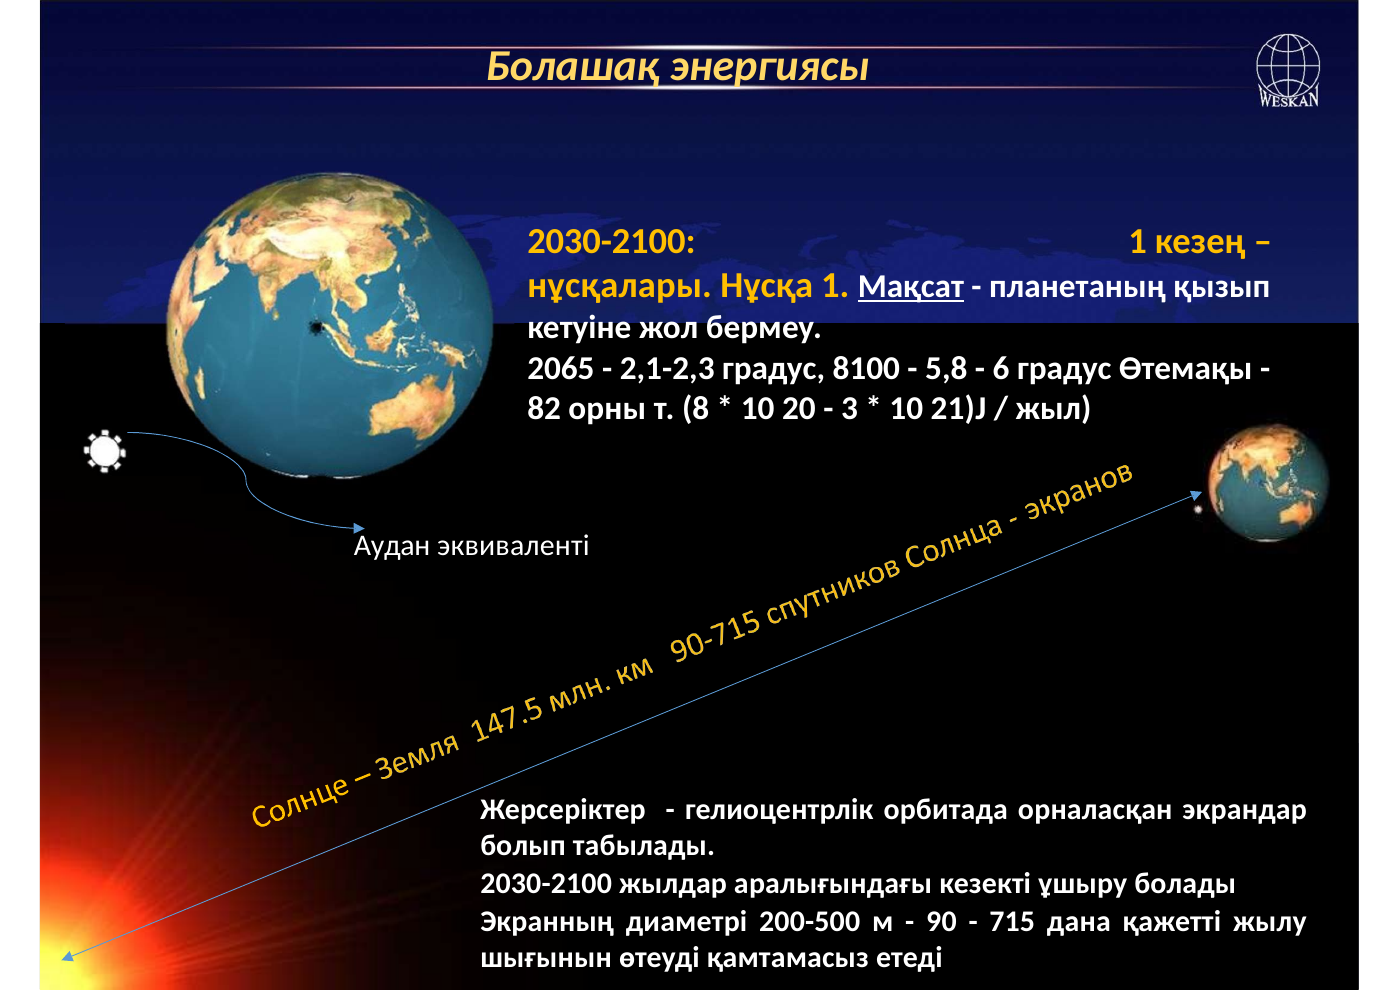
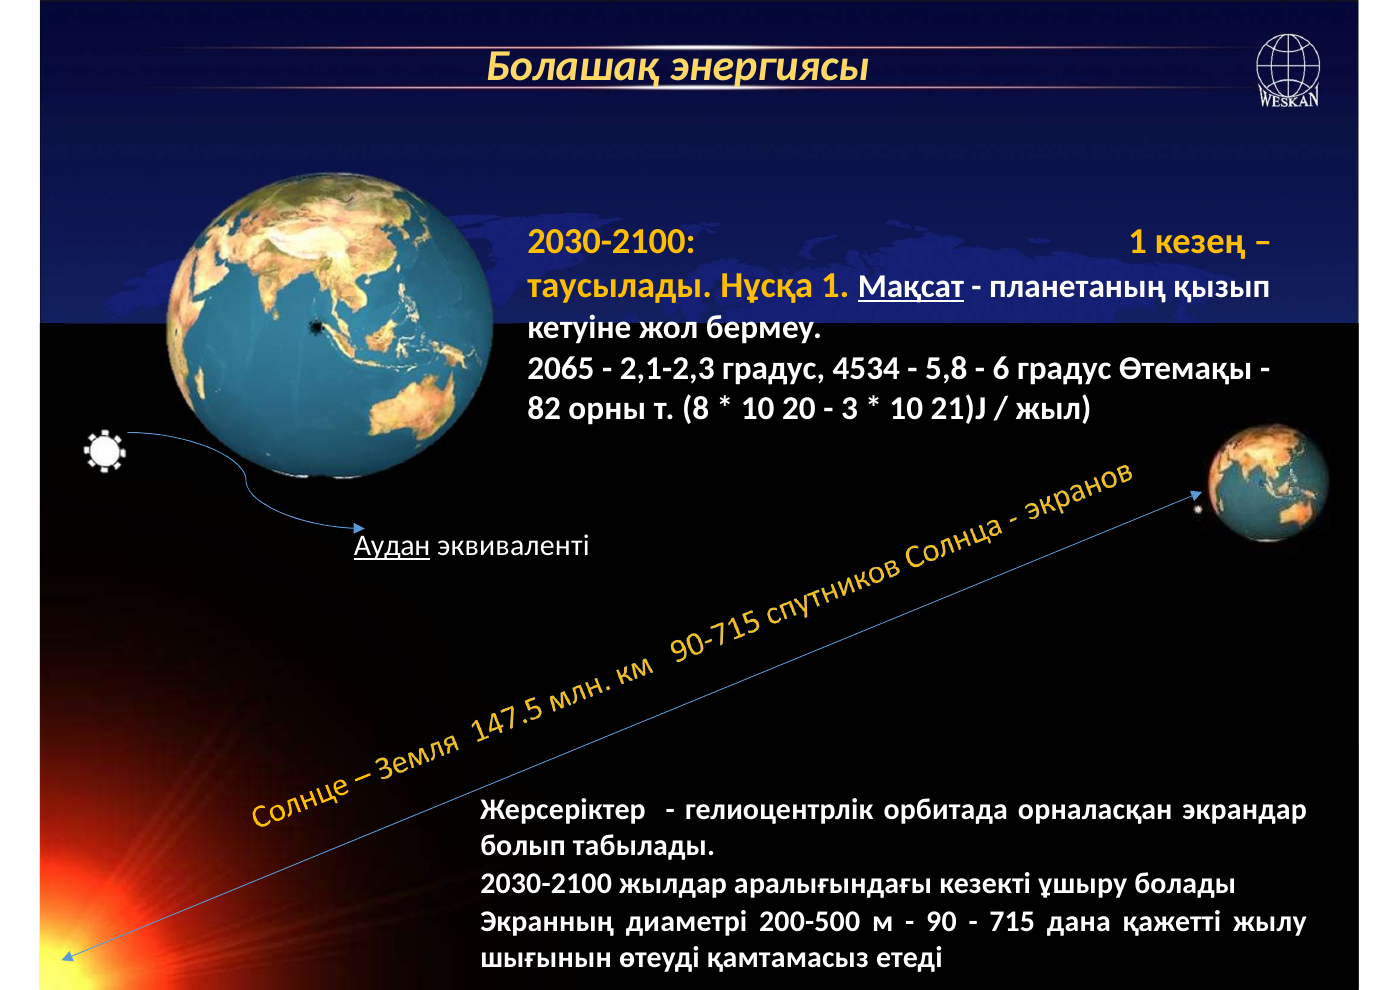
нұсқалары: нұсқалары -> таусылады
8100: 8100 -> 4534
Аудан underline: none -> present
